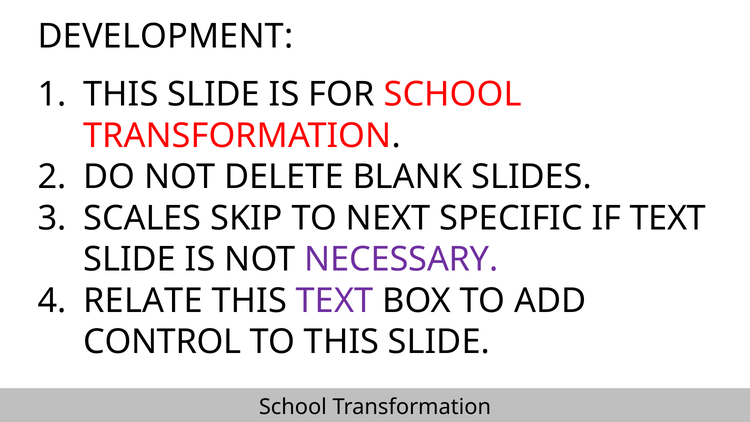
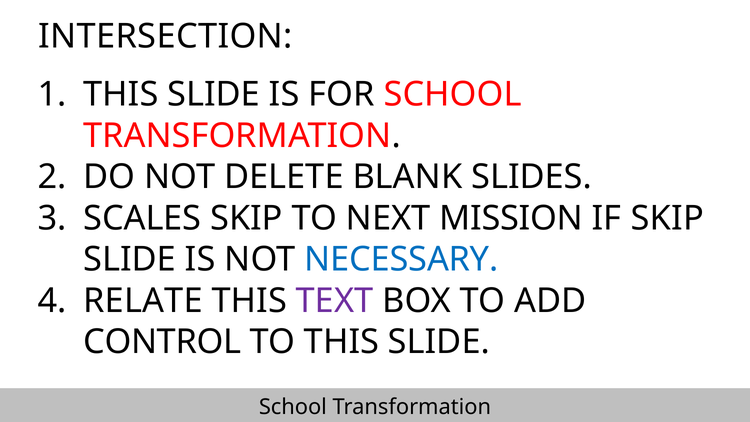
DEVELOPMENT: DEVELOPMENT -> INTERSECTION
SPECIFIC: SPECIFIC -> MISSION
IF TEXT: TEXT -> SKIP
NECESSARY colour: purple -> blue
